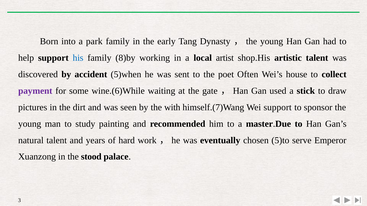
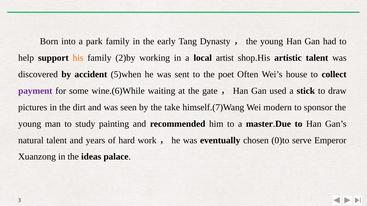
his colour: blue -> orange
8)by: 8)by -> 2)by
with: with -> take
Wei support: support -> modern
5)to: 5)to -> 0)to
stood: stood -> ideas
